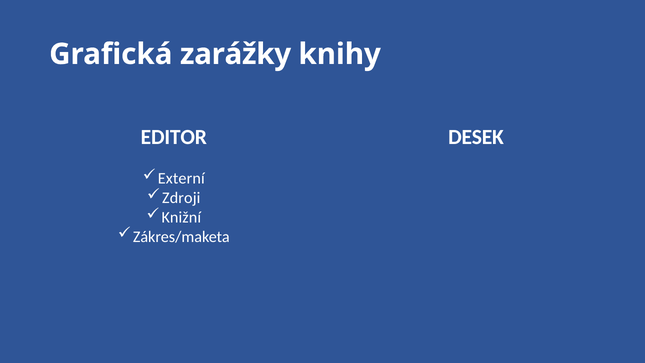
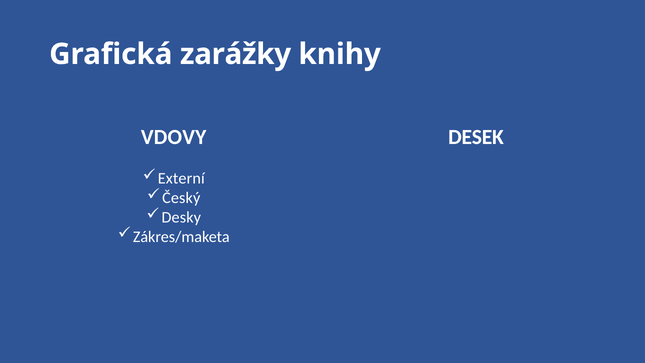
EDITOR: EDITOR -> VDOVY
Zdroji: Zdroji -> Český
Knižní: Knižní -> Desky
